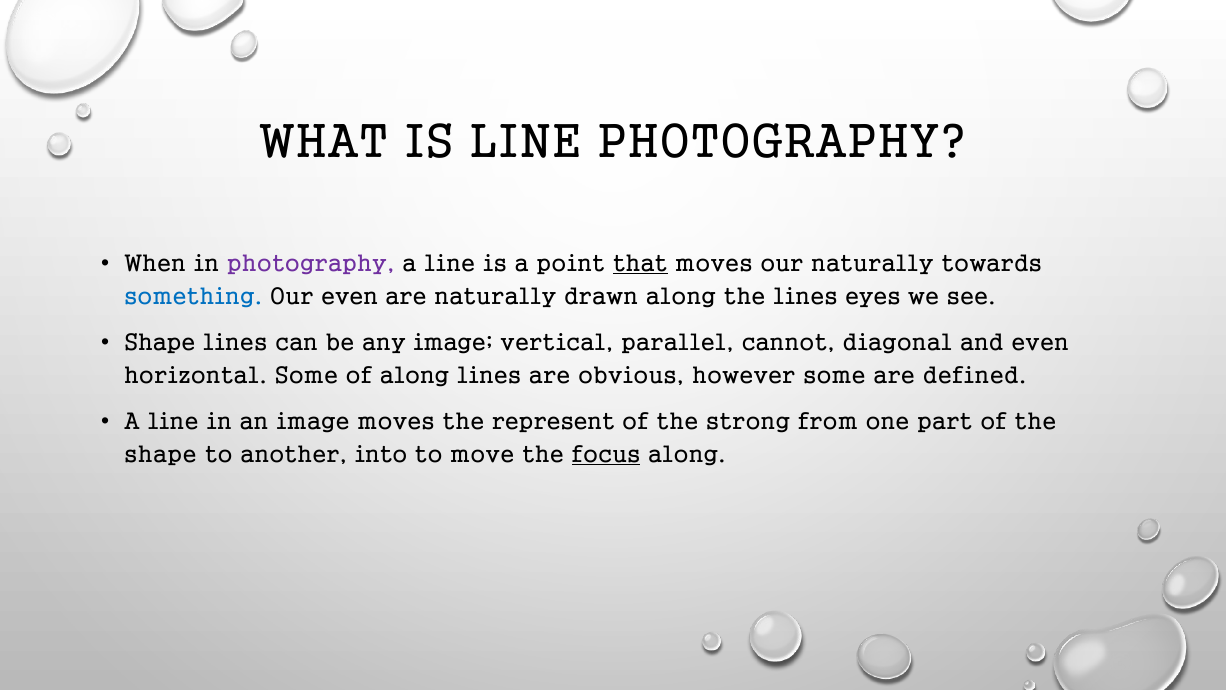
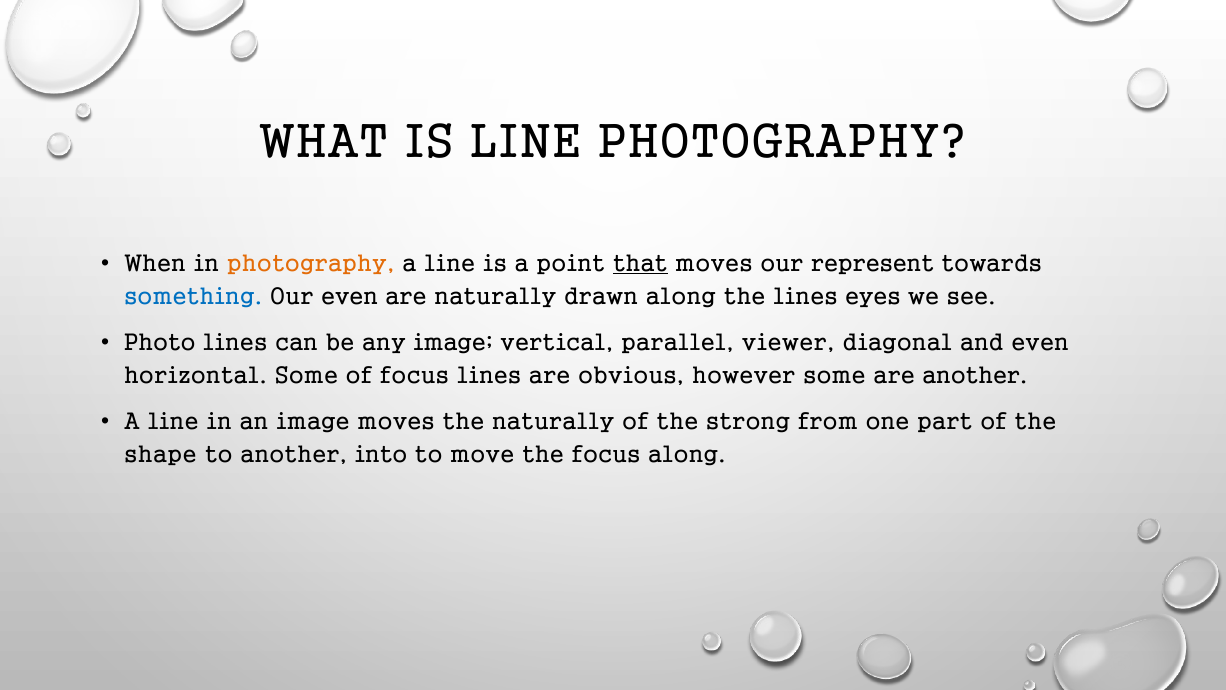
photography at (311, 264) colour: purple -> orange
our naturally: naturally -> represent
Shape at (160, 342): Shape -> Photo
cannot: cannot -> viewer
of along: along -> focus
are defined: defined -> another
the represent: represent -> naturally
focus at (606, 455) underline: present -> none
